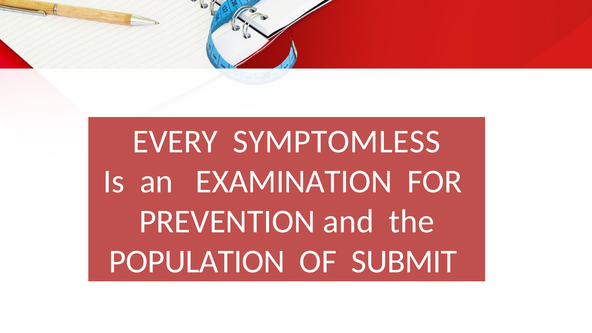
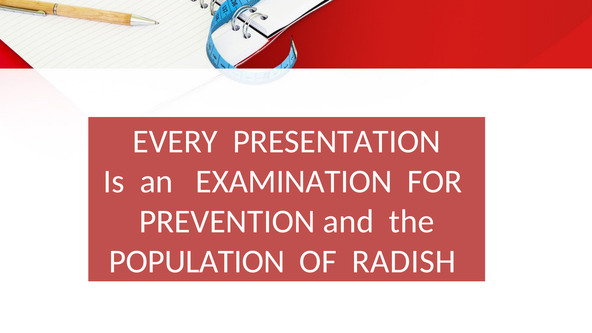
SYMPTOMLESS: SYMPTOMLESS -> PRESENTATION
SUBMIT: SUBMIT -> RADISH
